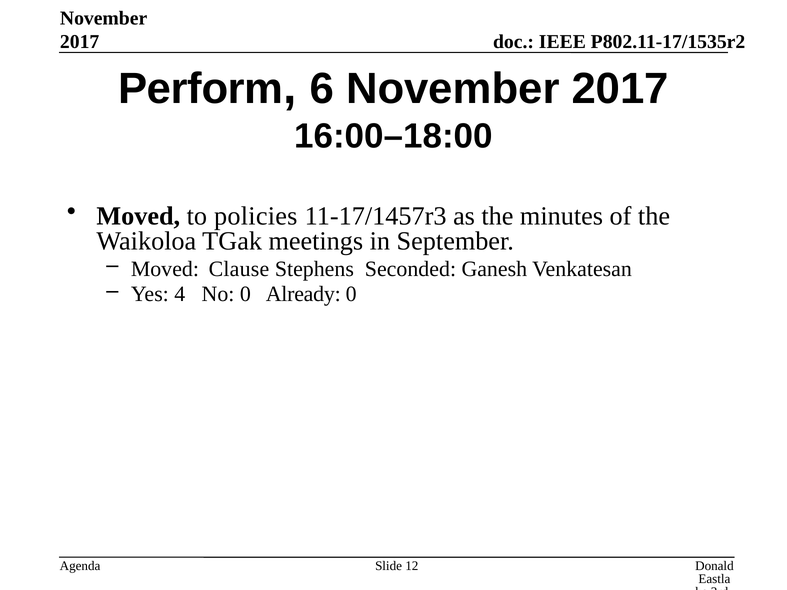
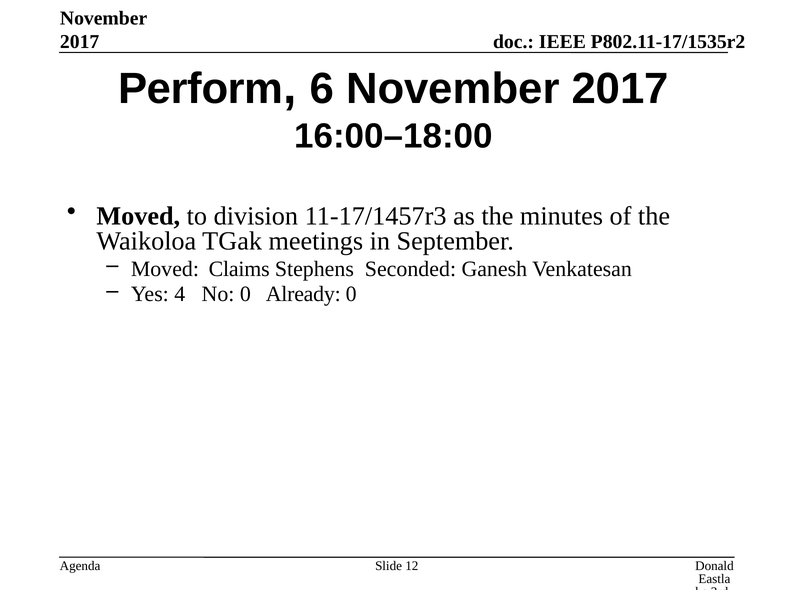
policies: policies -> division
Clause: Clause -> Claims
